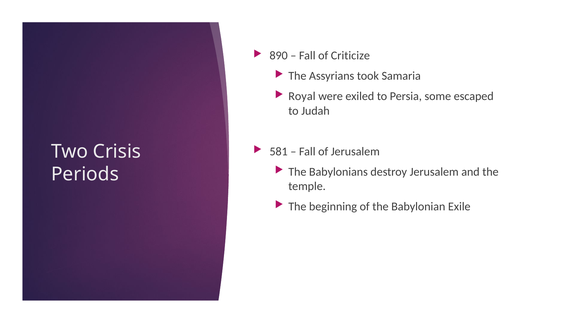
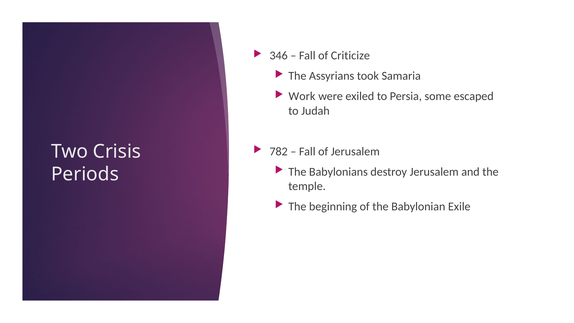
890: 890 -> 346
Royal: Royal -> Work
581: 581 -> 782
